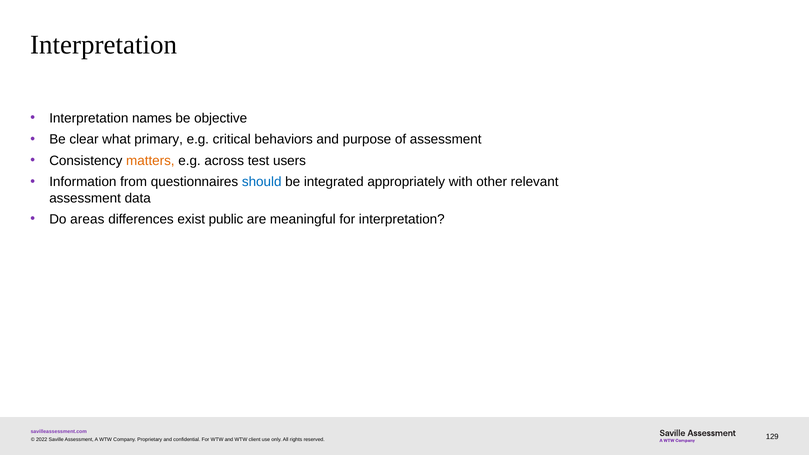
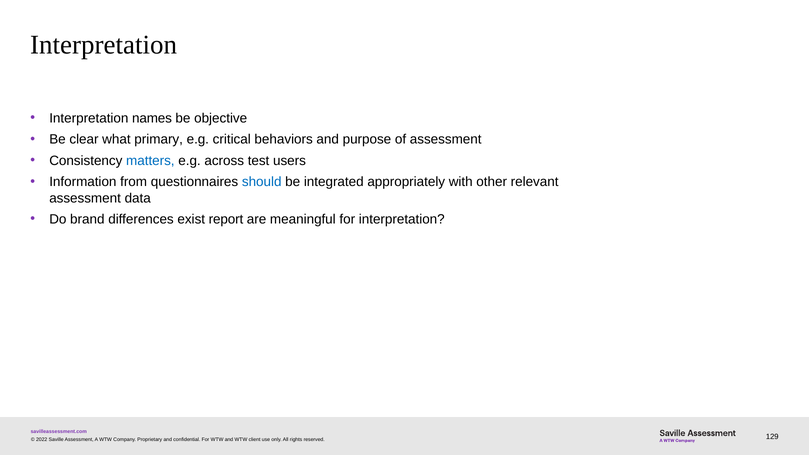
matters colour: orange -> blue
areas: areas -> brand
public: public -> report
